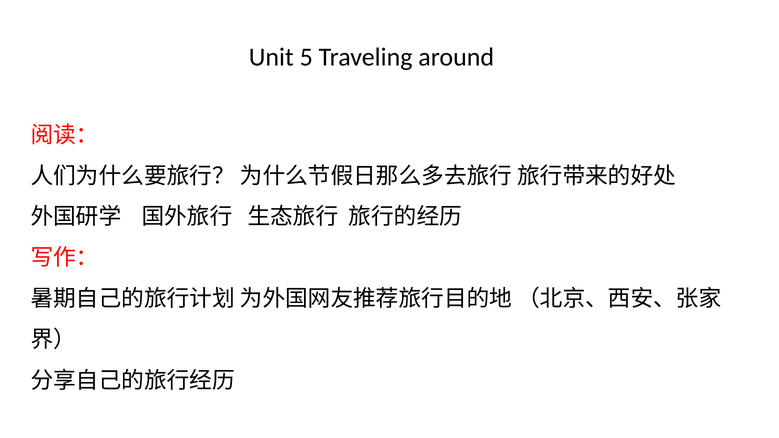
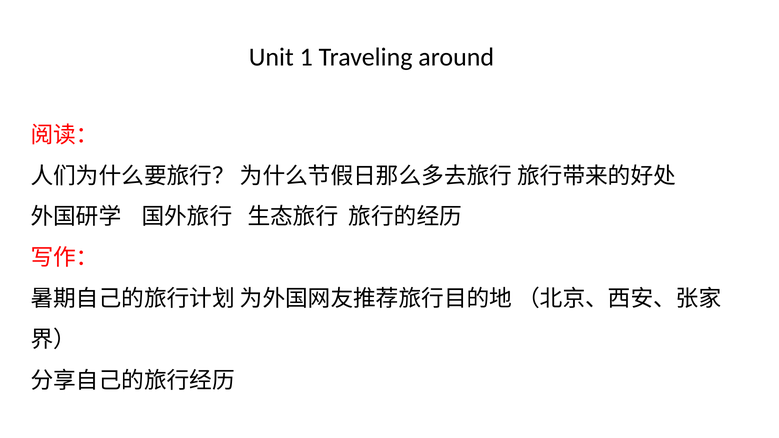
5: 5 -> 1
